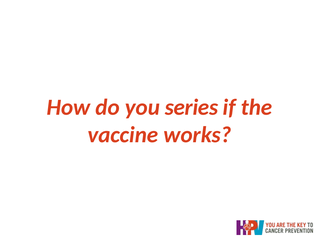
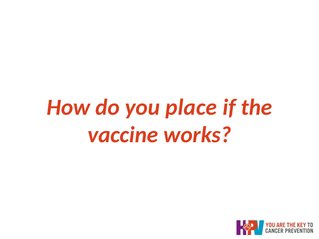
series: series -> place
